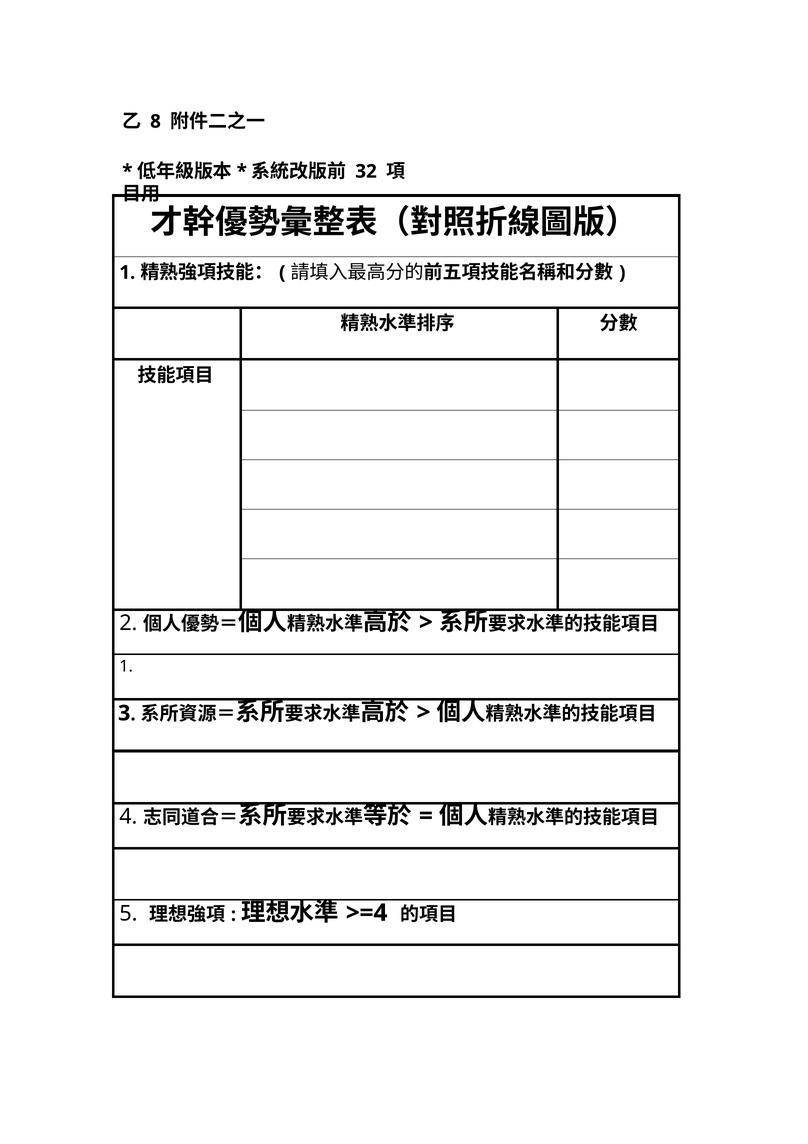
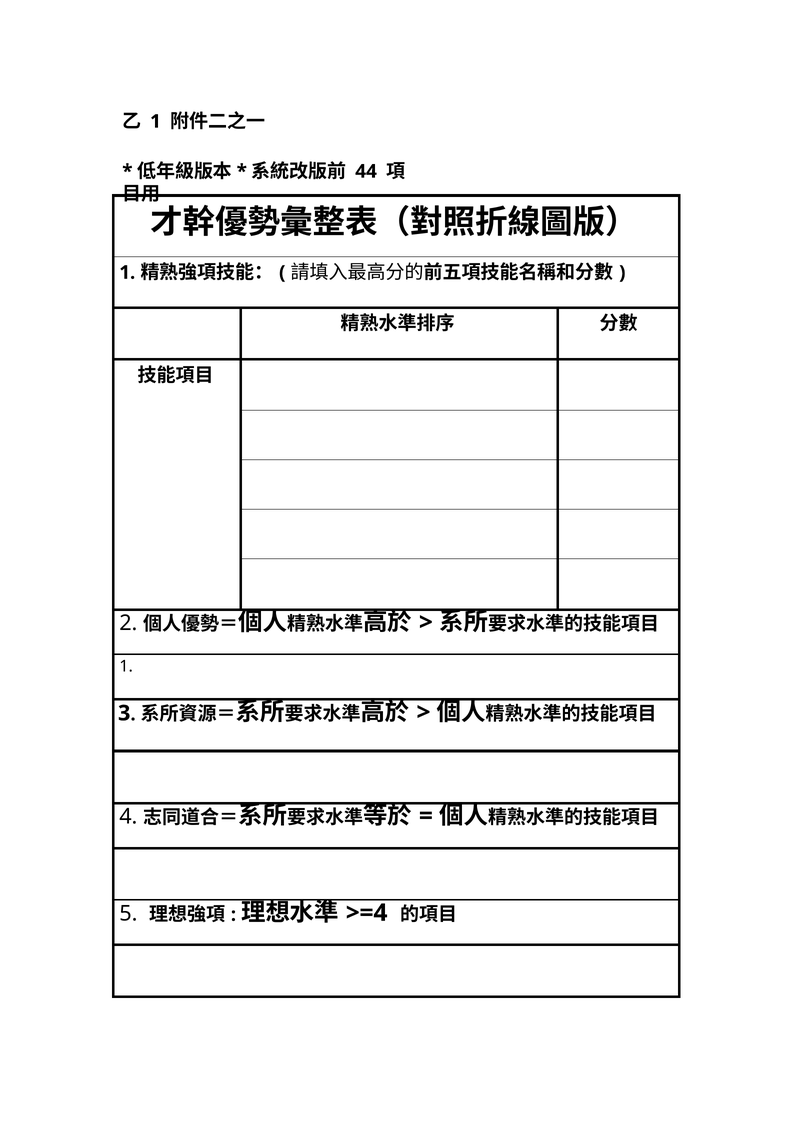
8 at (155, 121): 8 -> 1
32: 32 -> 44
